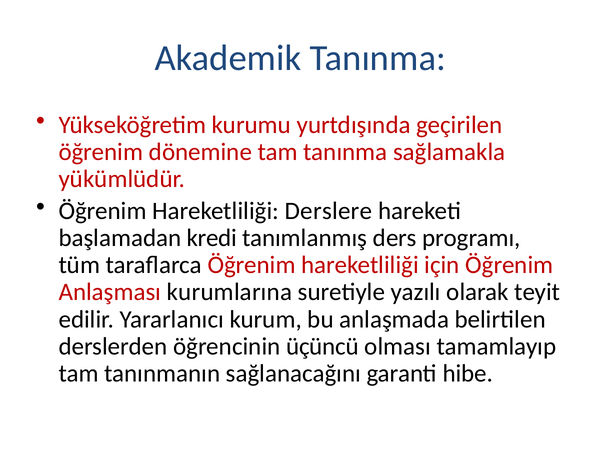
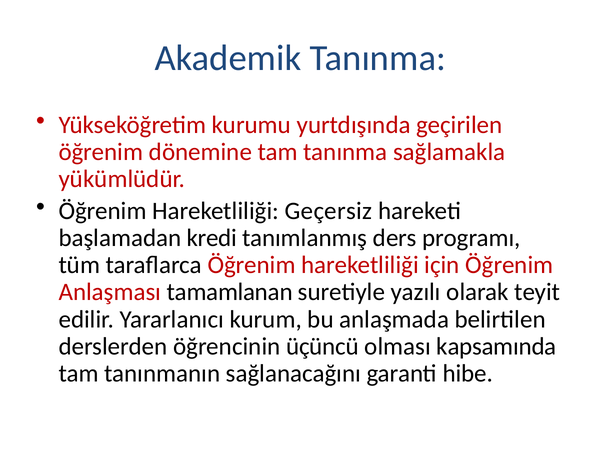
Derslere: Derslere -> Geçersiz
kurumlarına: kurumlarına -> tamamlanan
tamamlayıp: tamamlayıp -> kapsamında
